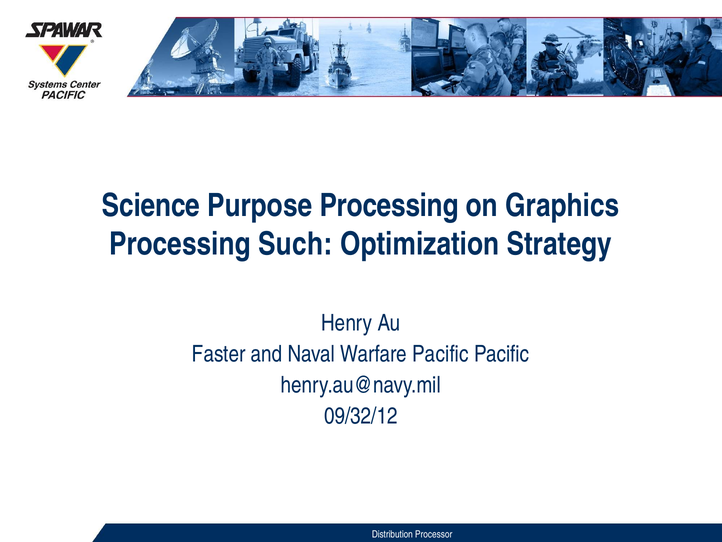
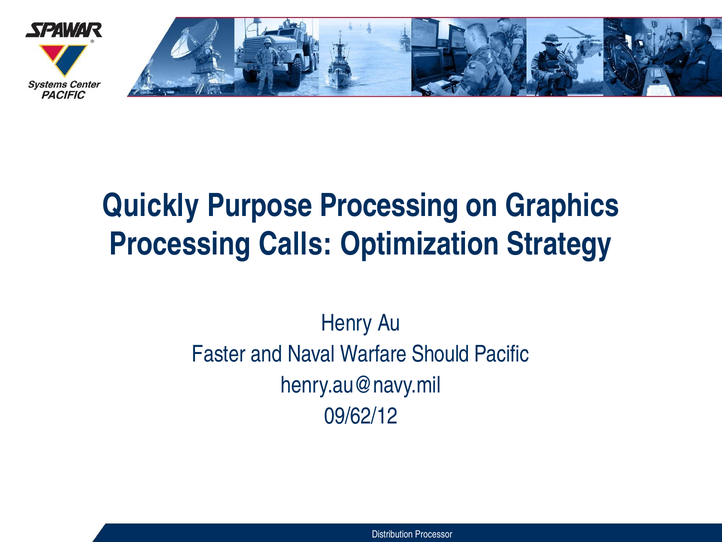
Science: Science -> Quickly
Such: Such -> Calls
Warfare Pacific: Pacific -> Should
09/32/12: 09/32/12 -> 09/62/12
